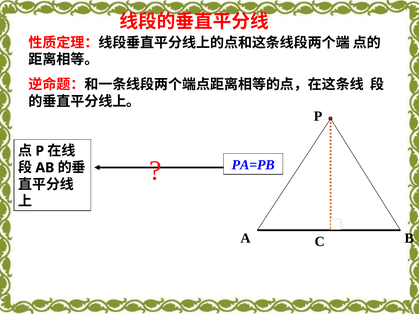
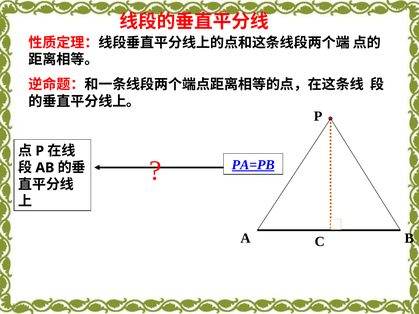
PA=PB underline: none -> present
